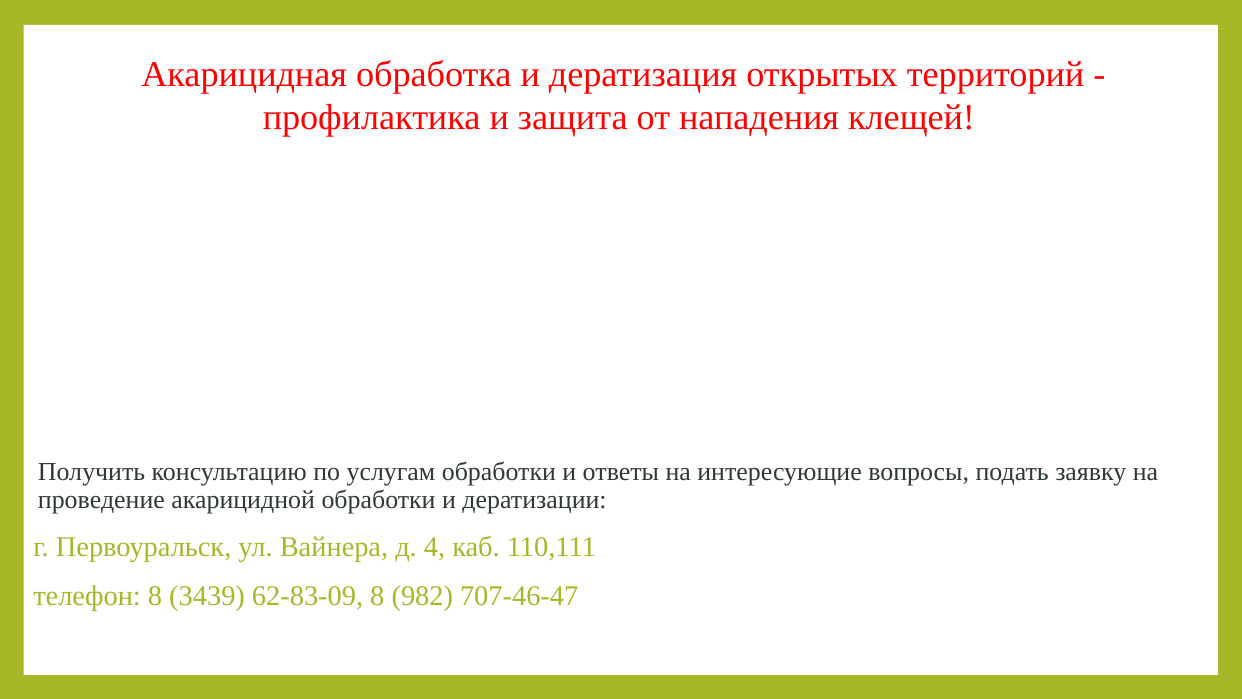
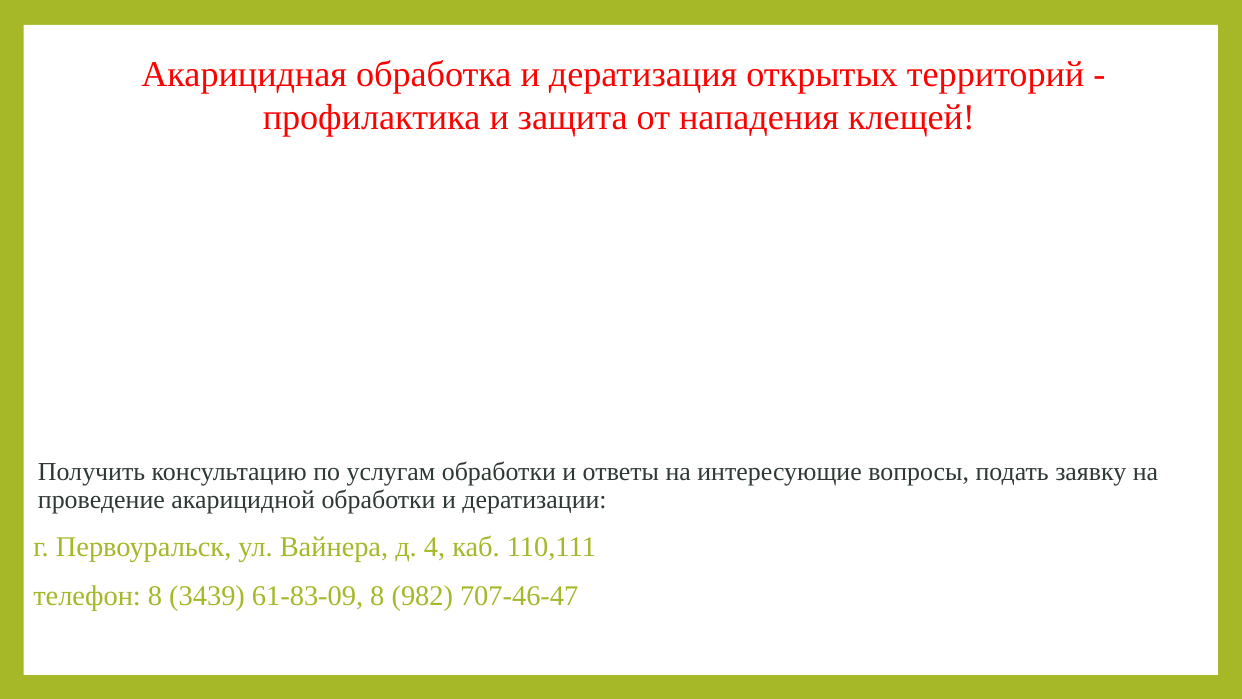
62-83-09: 62-83-09 -> 61-83-09
